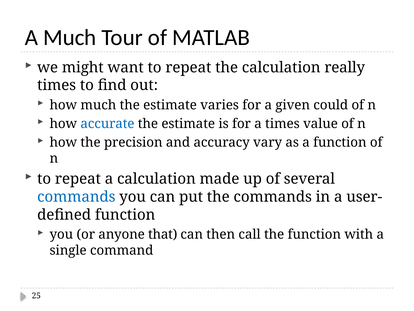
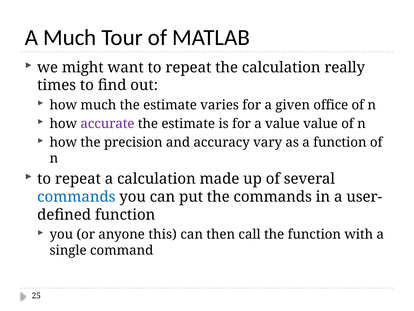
could: could -> office
accurate colour: blue -> purple
a times: times -> value
that: that -> this
